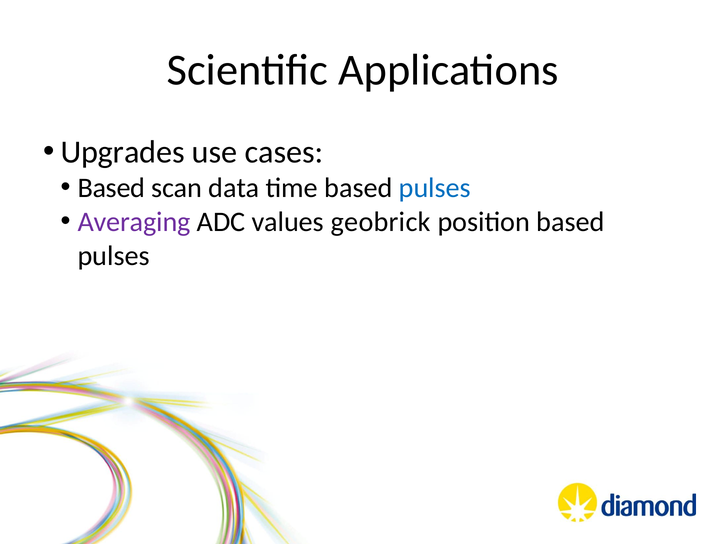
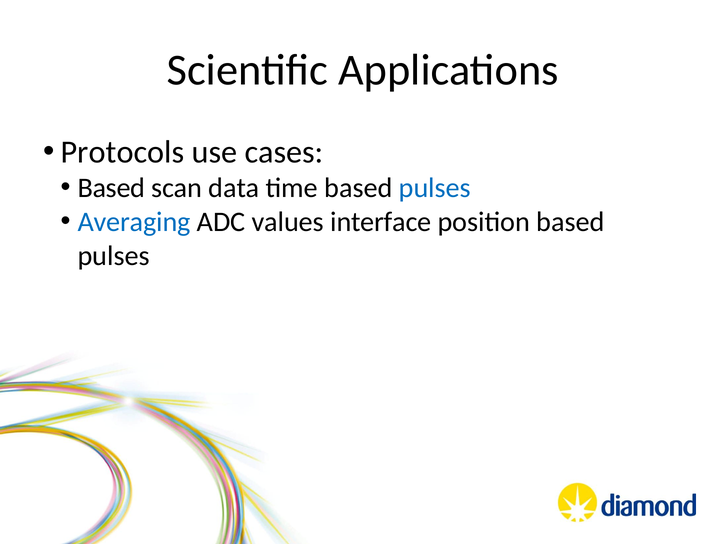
Upgrades: Upgrades -> Protocols
Averaging colour: purple -> blue
geobrick: geobrick -> interface
